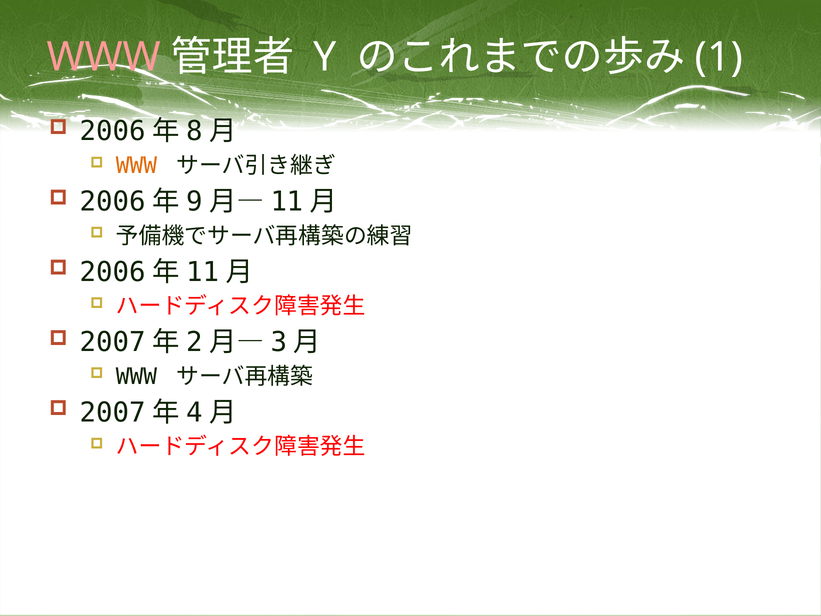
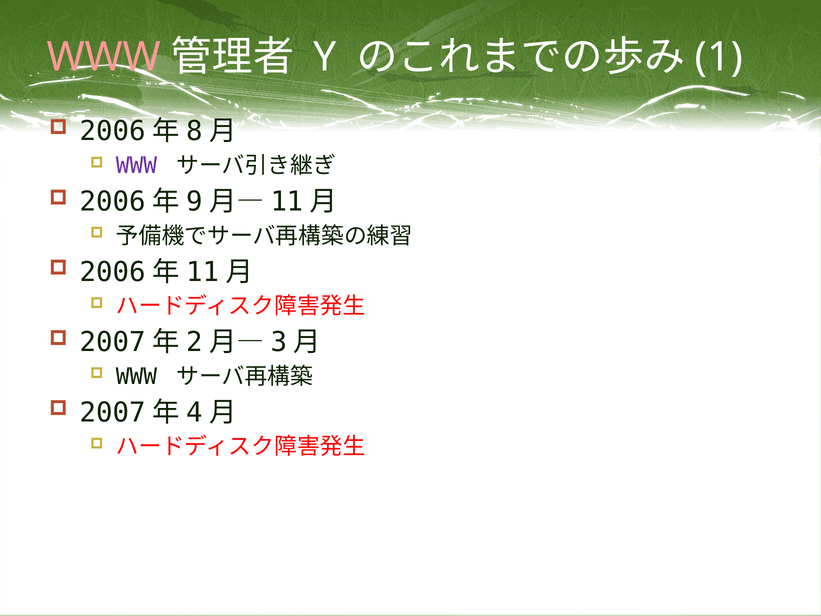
WWW at (136, 166) colour: orange -> purple
